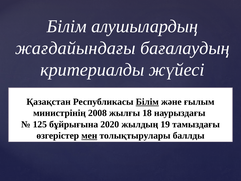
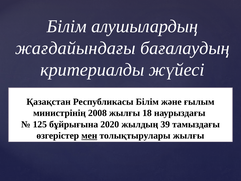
Білім at (147, 102) underline: present -> none
19: 19 -> 39
толықтырулары баллды: баллды -> жылғы
